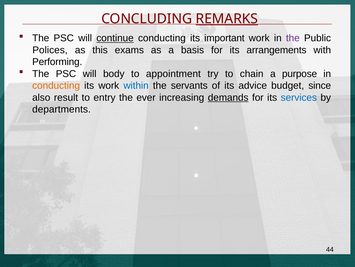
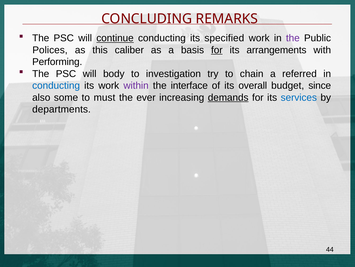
REMARKS underline: present -> none
important: important -> specified
exams: exams -> caliber
for at (217, 50) underline: none -> present
appointment: appointment -> investigation
purpose: purpose -> referred
conducting at (56, 85) colour: orange -> blue
within colour: blue -> purple
servants: servants -> interface
advice: advice -> overall
result: result -> some
entry: entry -> must
